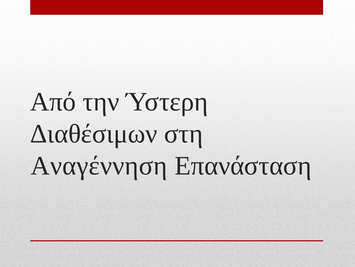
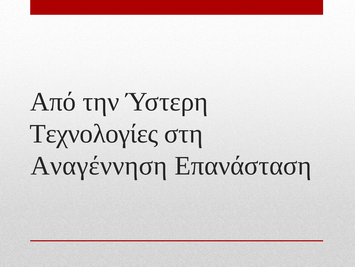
Διαθέσιμων: Διαθέσιμων -> Τεχνολογίες
